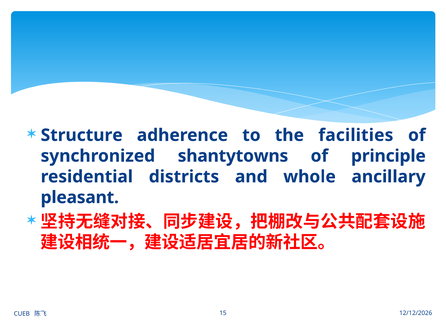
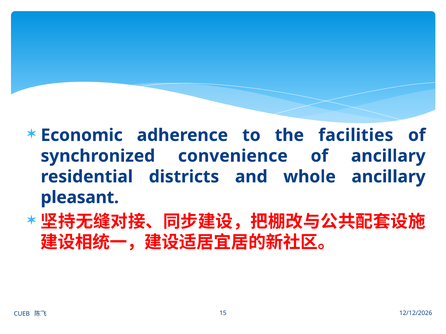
Structure: Structure -> Economic
shantytowns: shantytowns -> convenience
of principle: principle -> ancillary
